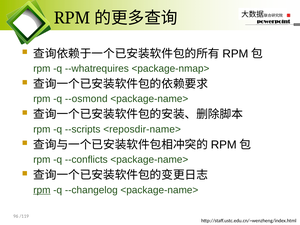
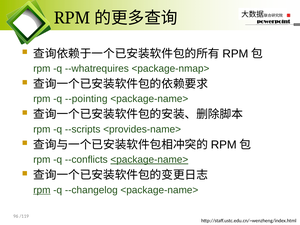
--osmond: --osmond -> --pointing
<reposdir-name>: <reposdir-name> -> <provides-name>
<package-name> at (149, 160) underline: none -> present
